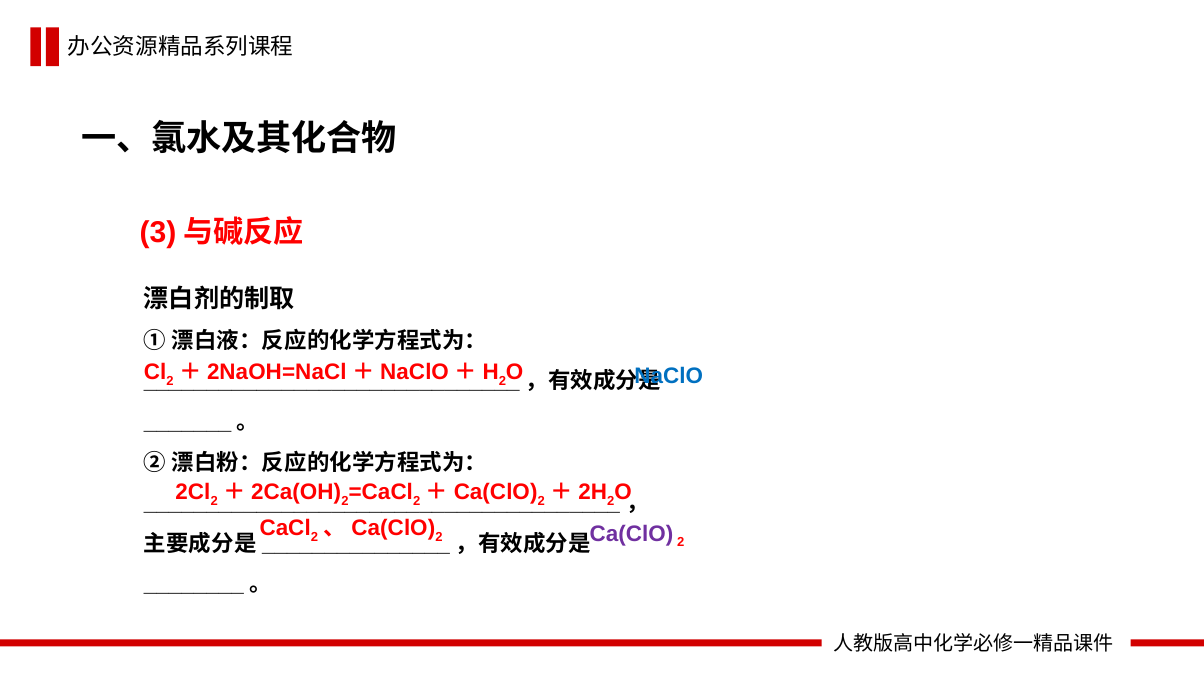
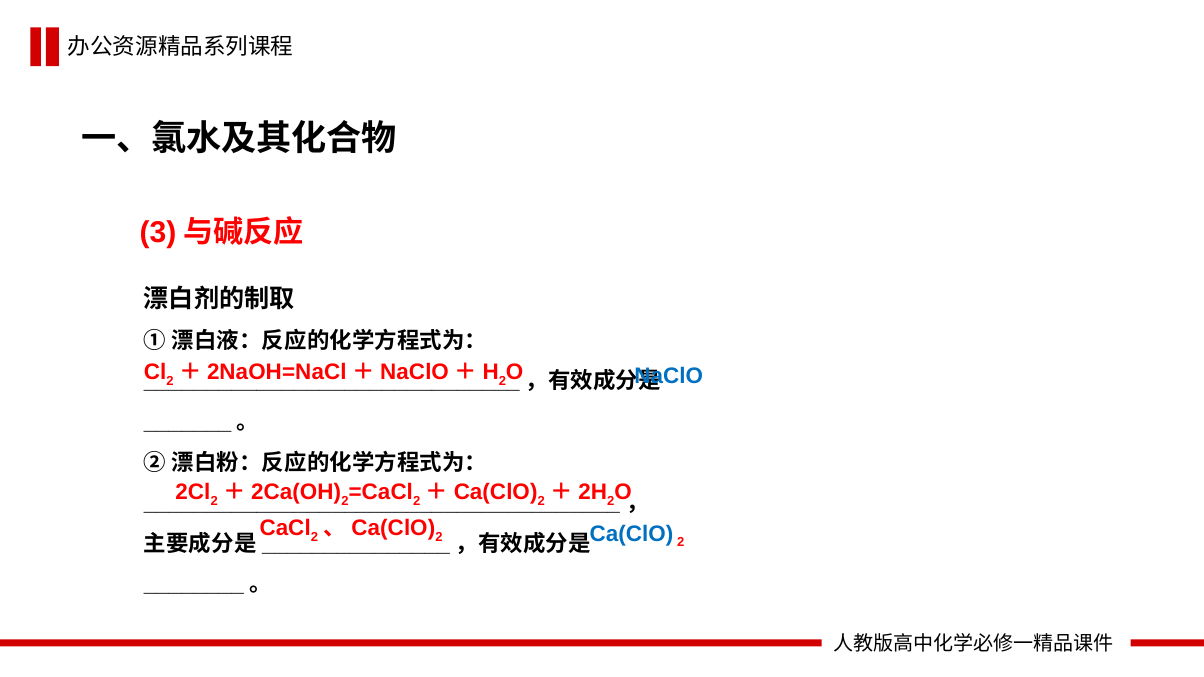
Ca(ClO colour: purple -> blue
